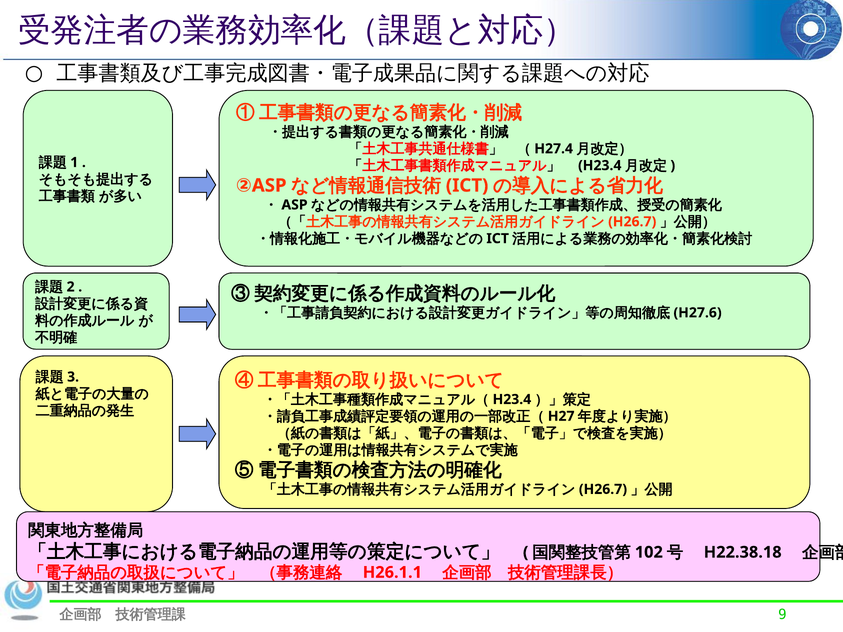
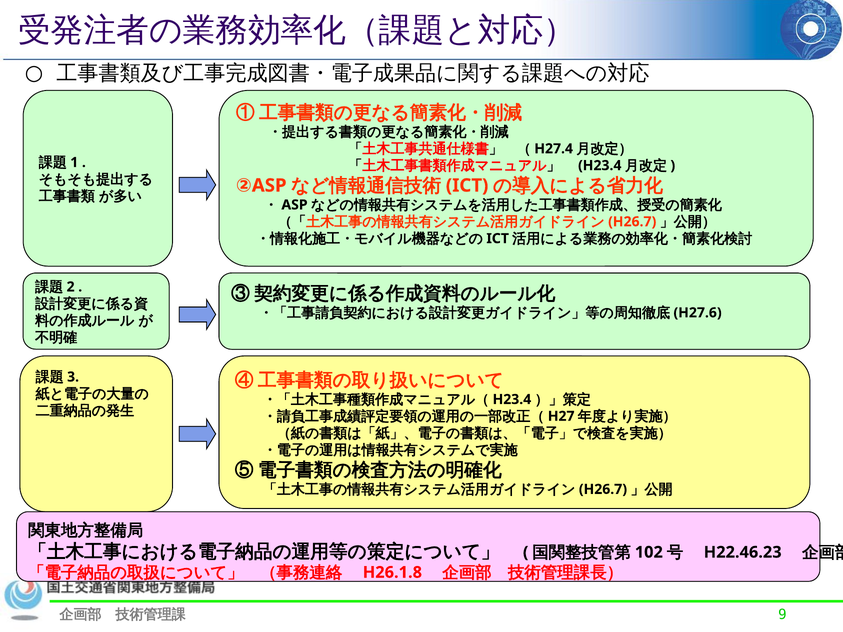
H22.38.18: H22.38.18 -> H22.46.23
H26.1.1: H26.1.1 -> H26.1.8
